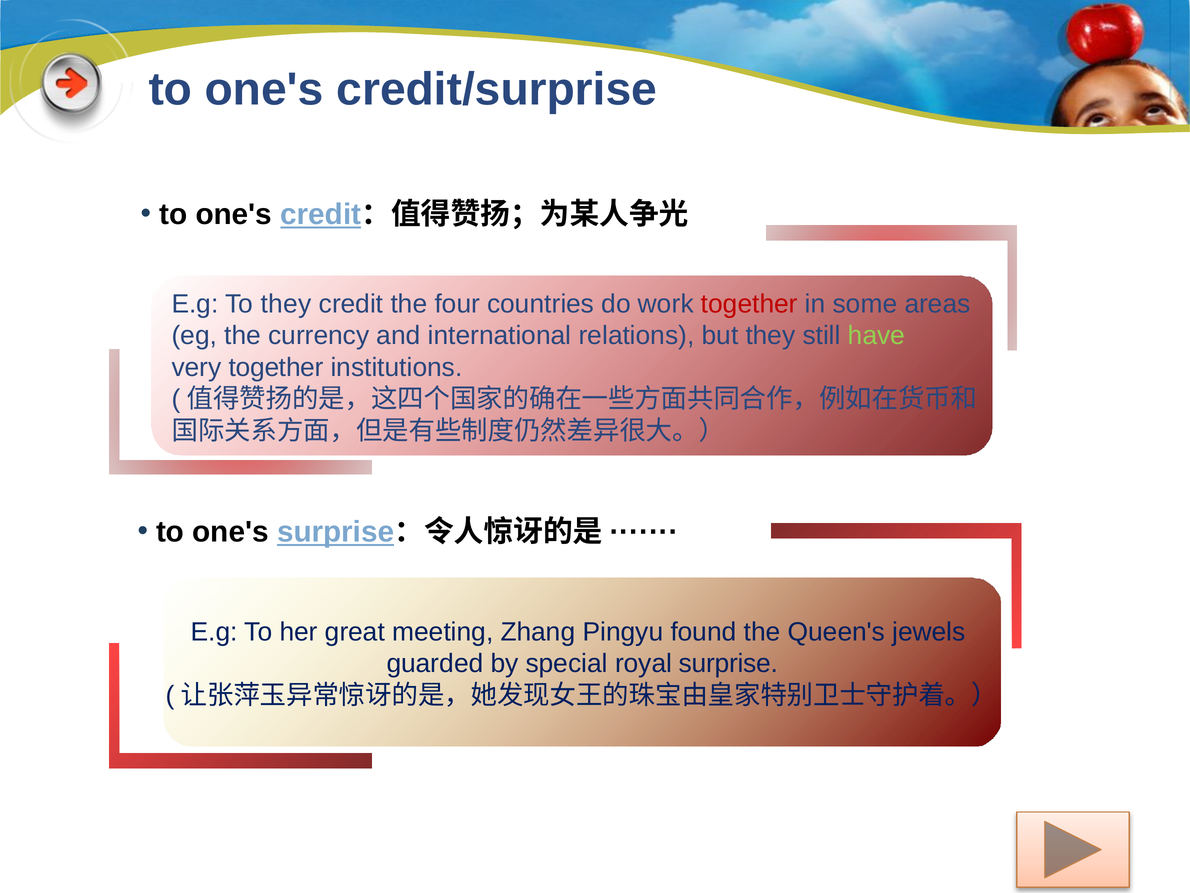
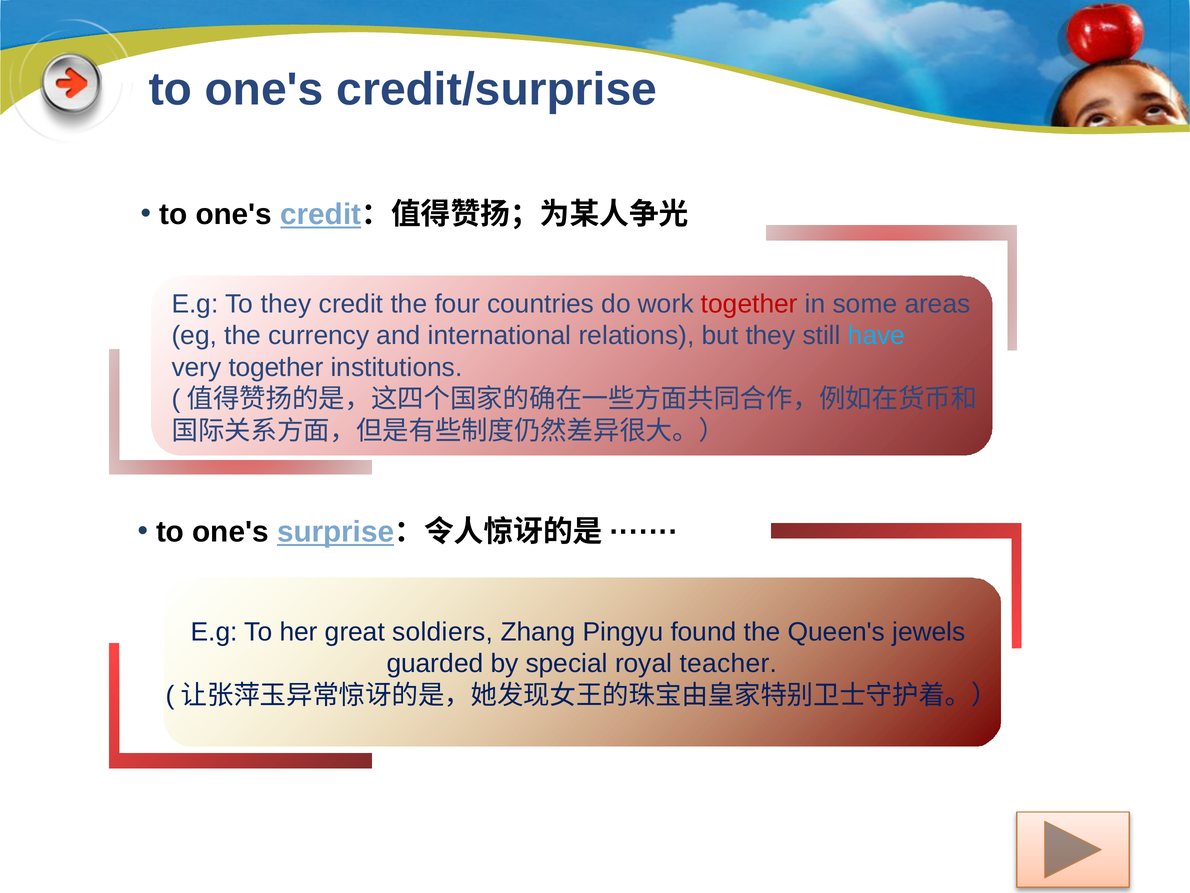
have colour: light green -> light blue
meeting: meeting -> soldiers
surprise: surprise -> teacher
